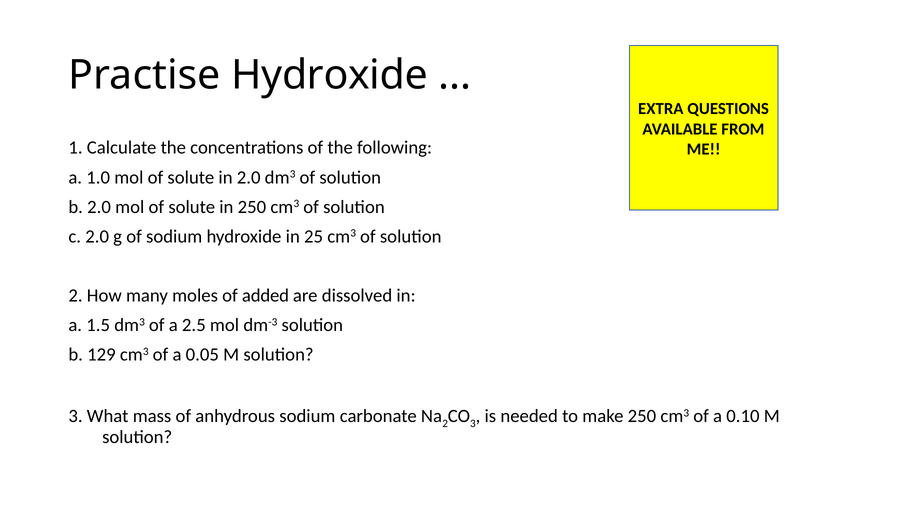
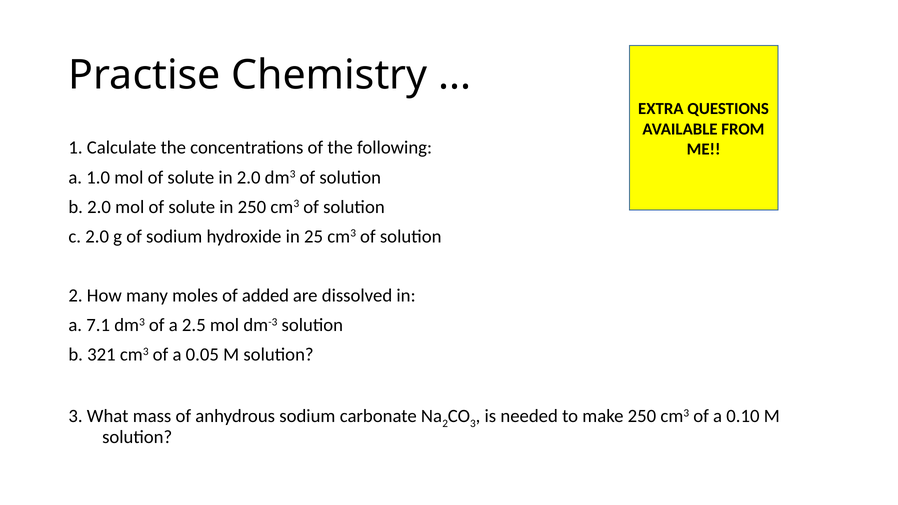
Practise Hydroxide: Hydroxide -> Chemistry
1.5: 1.5 -> 7.1
129: 129 -> 321
